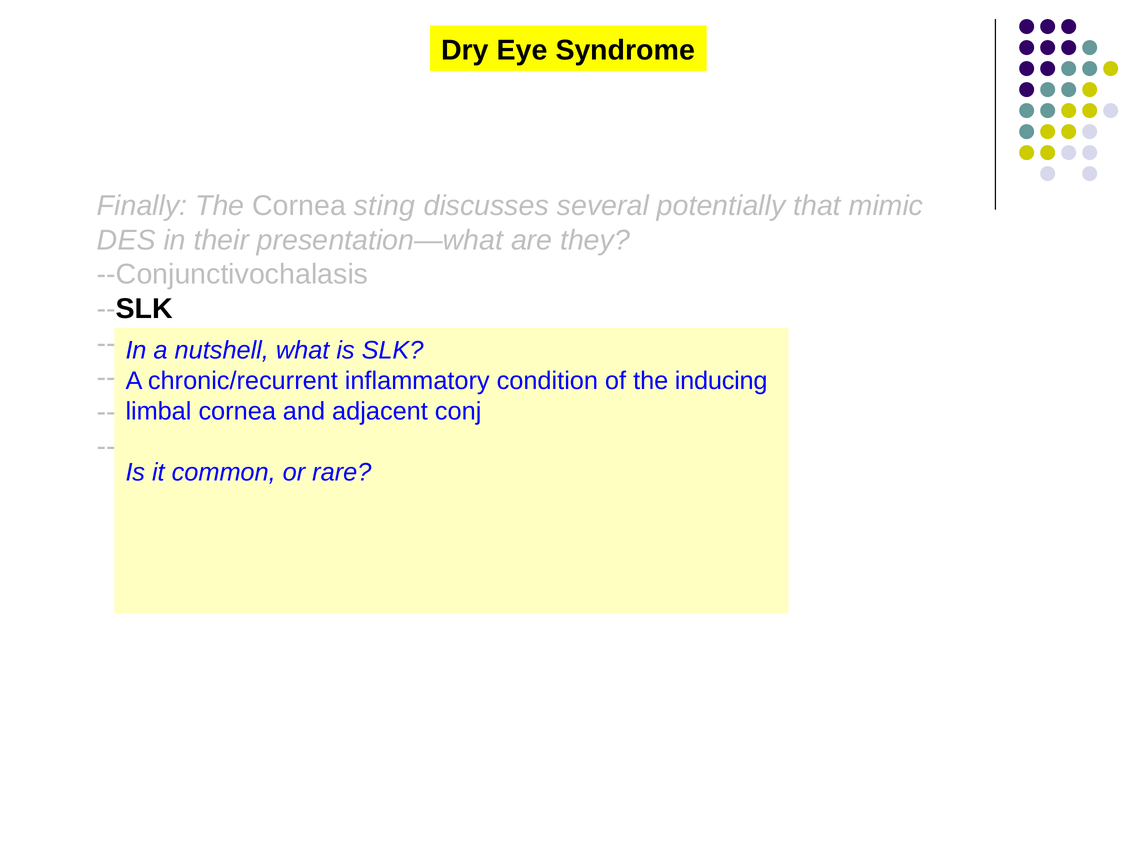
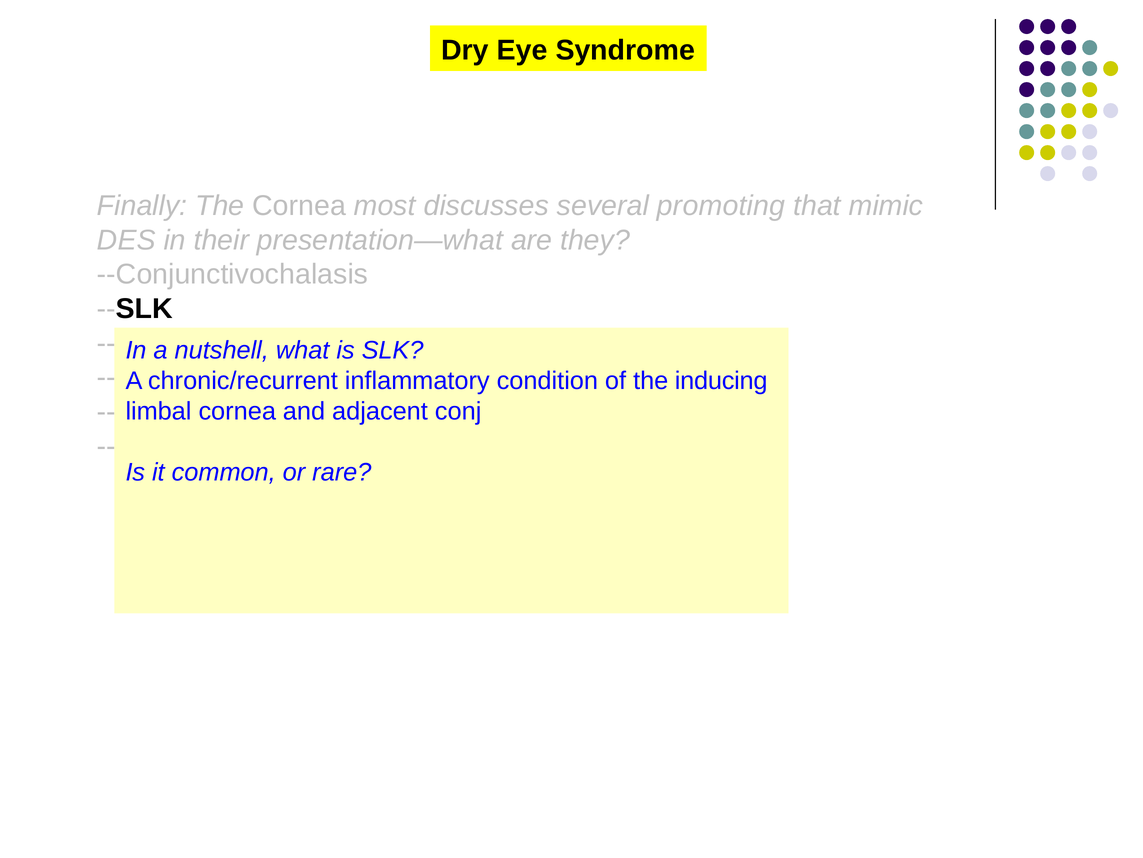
sting: sting -> most
potentially: potentially -> promoting
